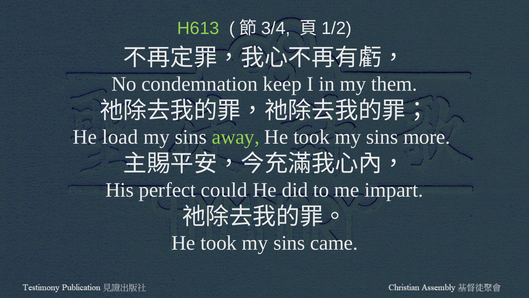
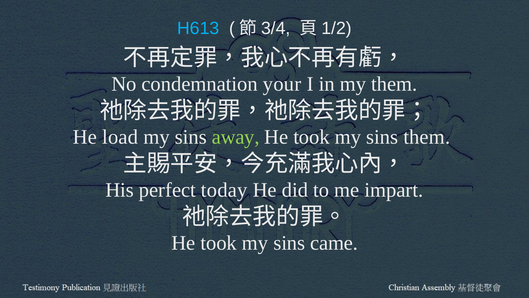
H613 colour: light green -> light blue
keep: keep -> your
sins more: more -> them
could: could -> today
